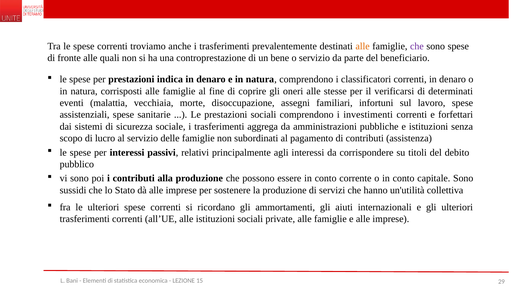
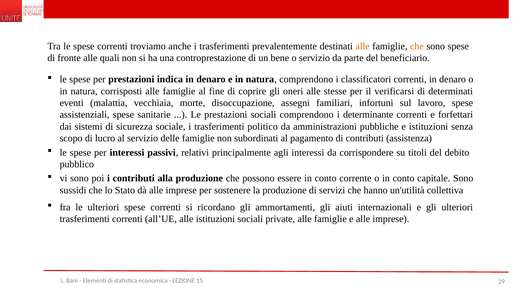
che at (417, 46) colour: purple -> orange
investimenti: investimenti -> determinante
aggrega: aggrega -> politico
